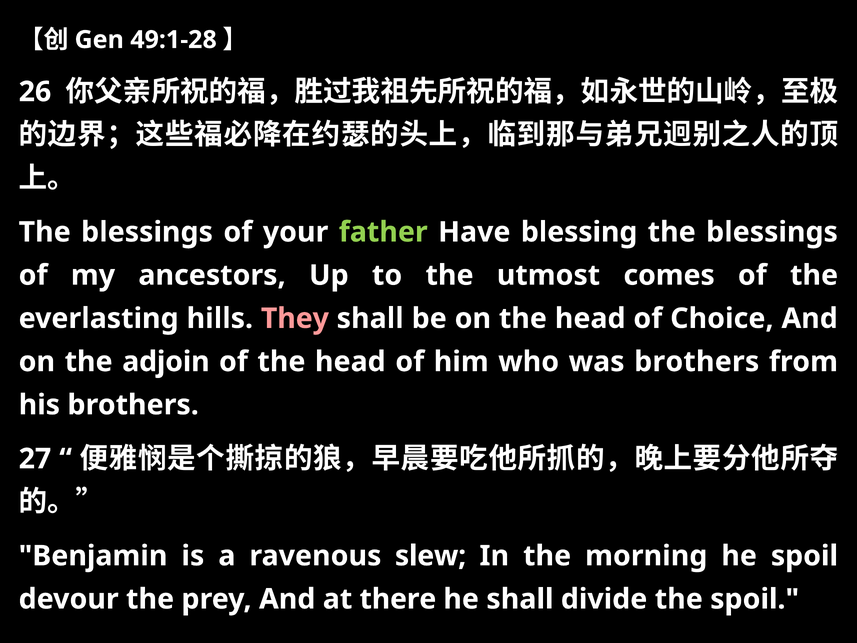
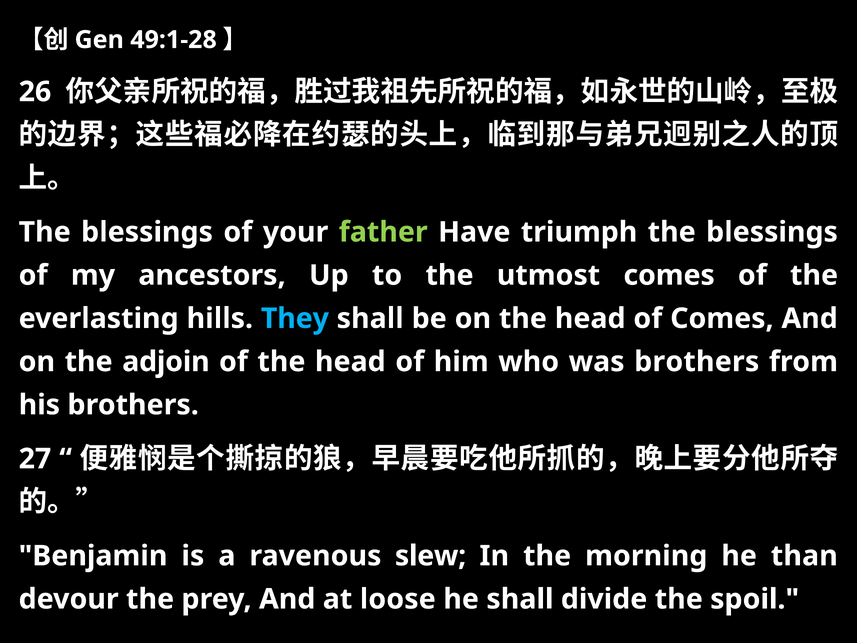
blessing: blessing -> triumph
They colour: pink -> light blue
of Choice: Choice -> Comes
he spoil: spoil -> than
there: there -> loose
